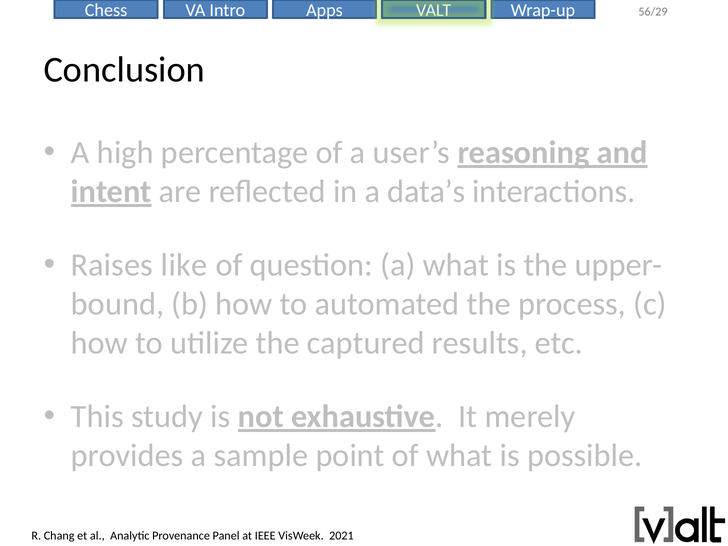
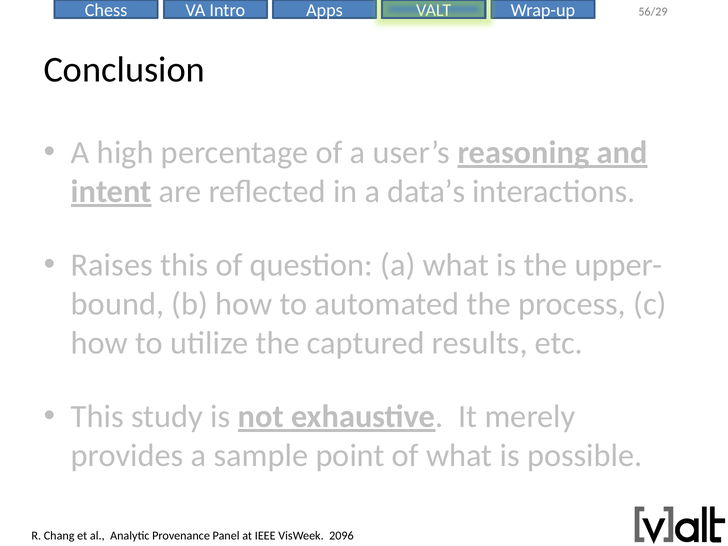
Raises like: like -> this
2021: 2021 -> 2096
